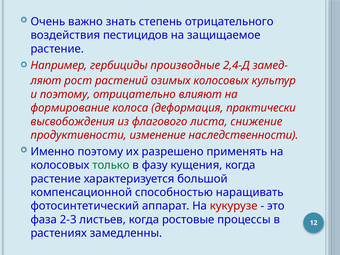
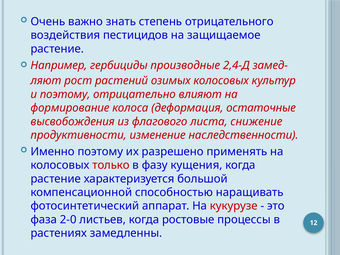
практически: практически -> остаточные
только colour: green -> red
2-3: 2-3 -> 2-0
